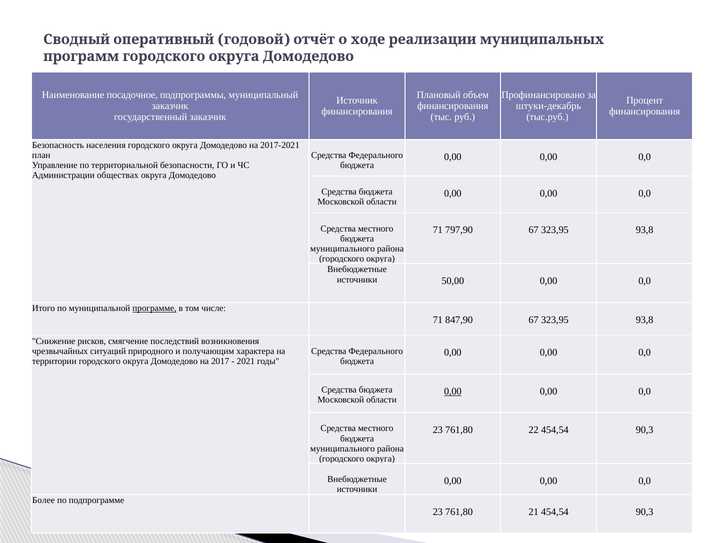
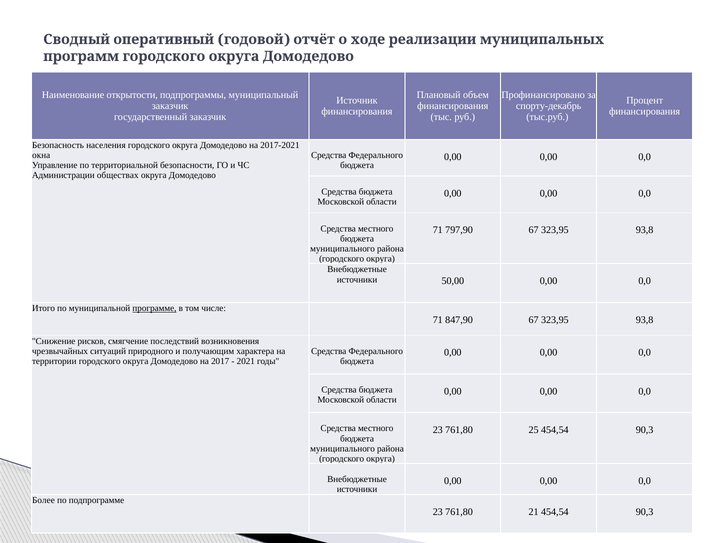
посадочное: посадочное -> открытости
штуки-декабрь: штуки-декабрь -> спорту-декабрь
план: план -> окна
0,00 at (453, 391) underline: present -> none
22: 22 -> 25
